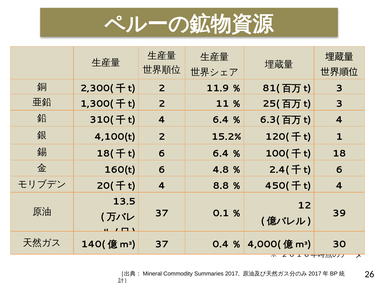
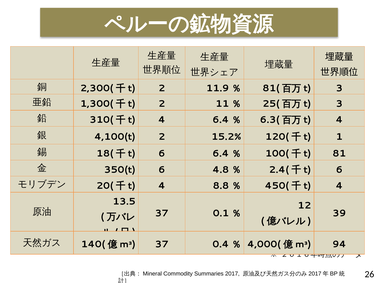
18: 18 -> 81
160(t: 160(t -> 350(t
30: 30 -> 94
